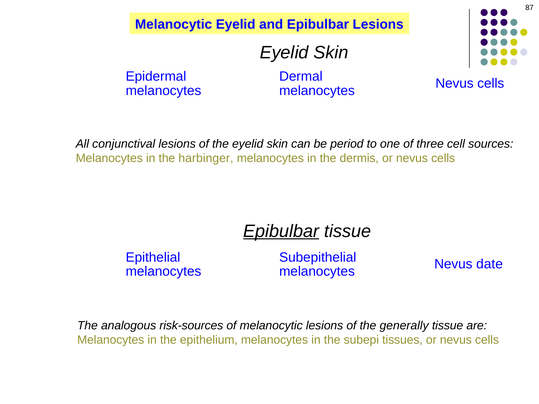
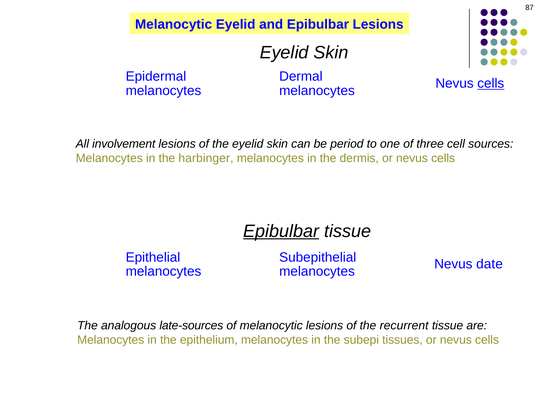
cells at (491, 84) underline: none -> present
conjunctival: conjunctival -> involvement
risk-sources: risk-sources -> late-sources
generally: generally -> recurrent
